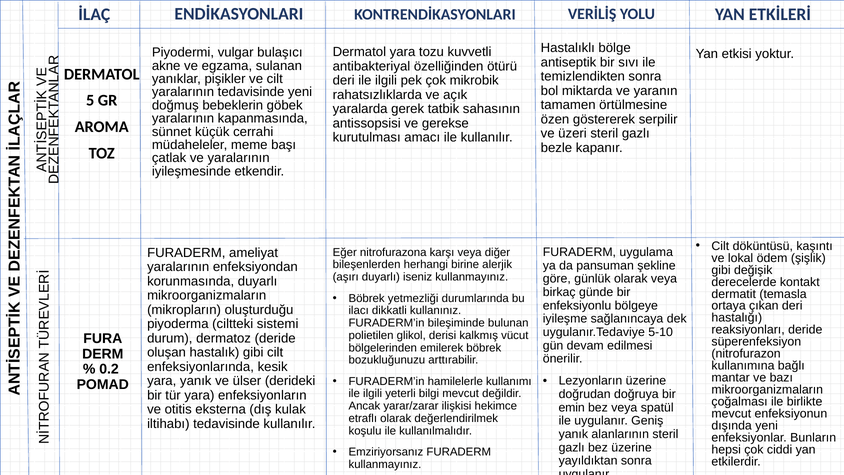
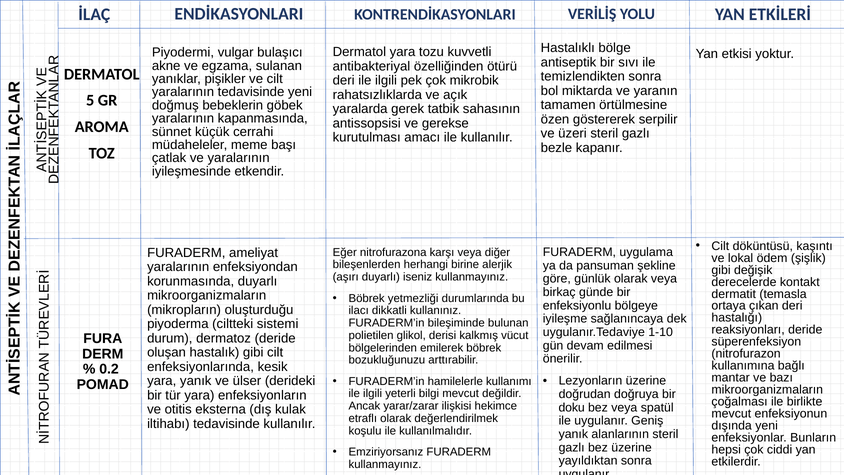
5-10: 5-10 -> 1-10
emin: emin -> doku
